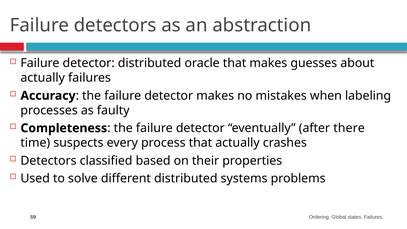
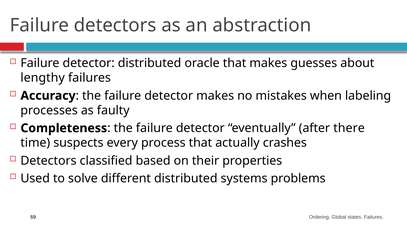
actually at (43, 78): actually -> lengthy
